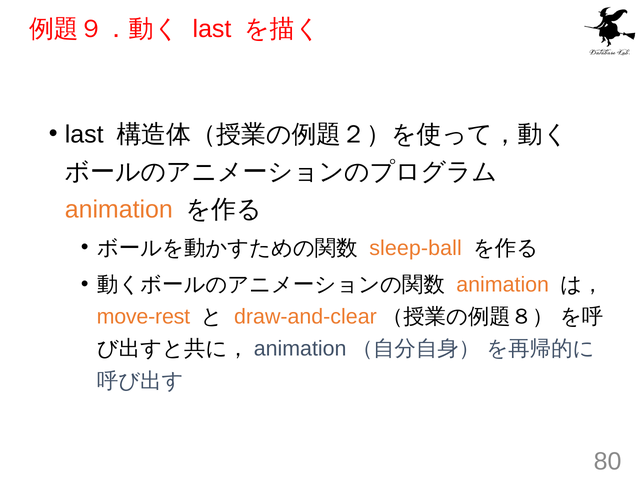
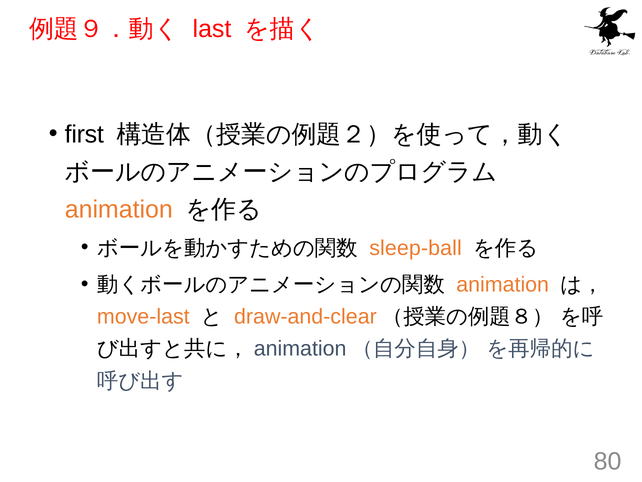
last at (84, 134): last -> first
move-rest: move-rest -> move-last
